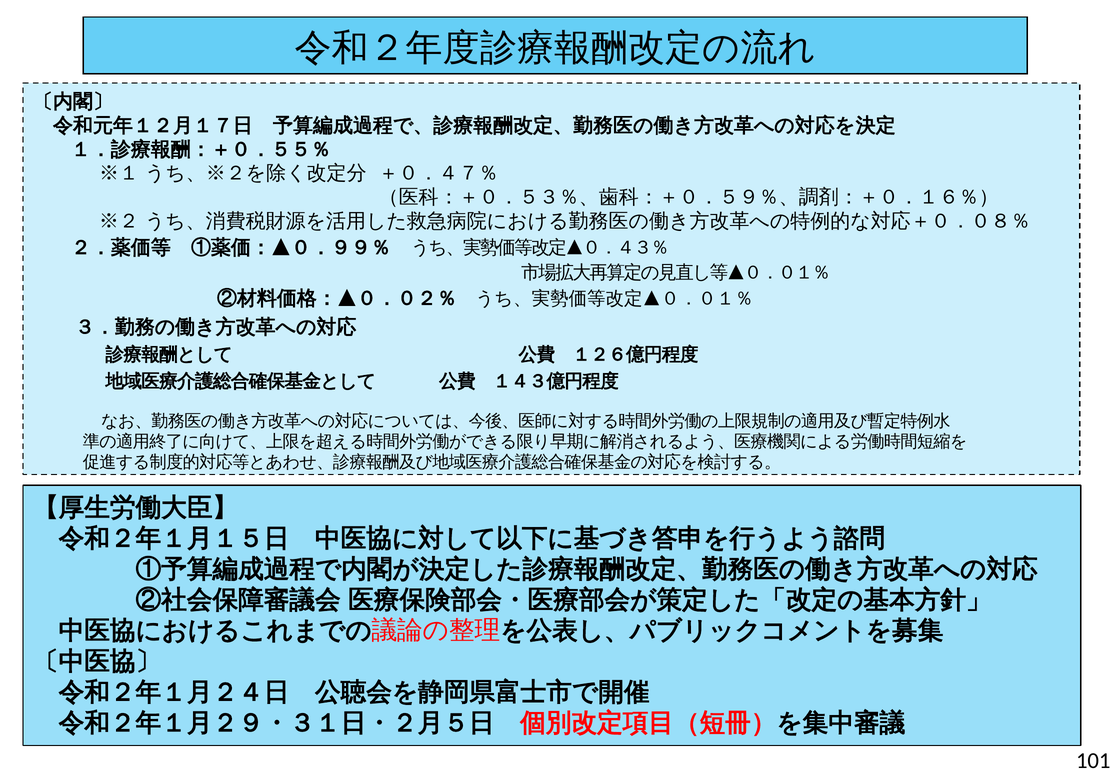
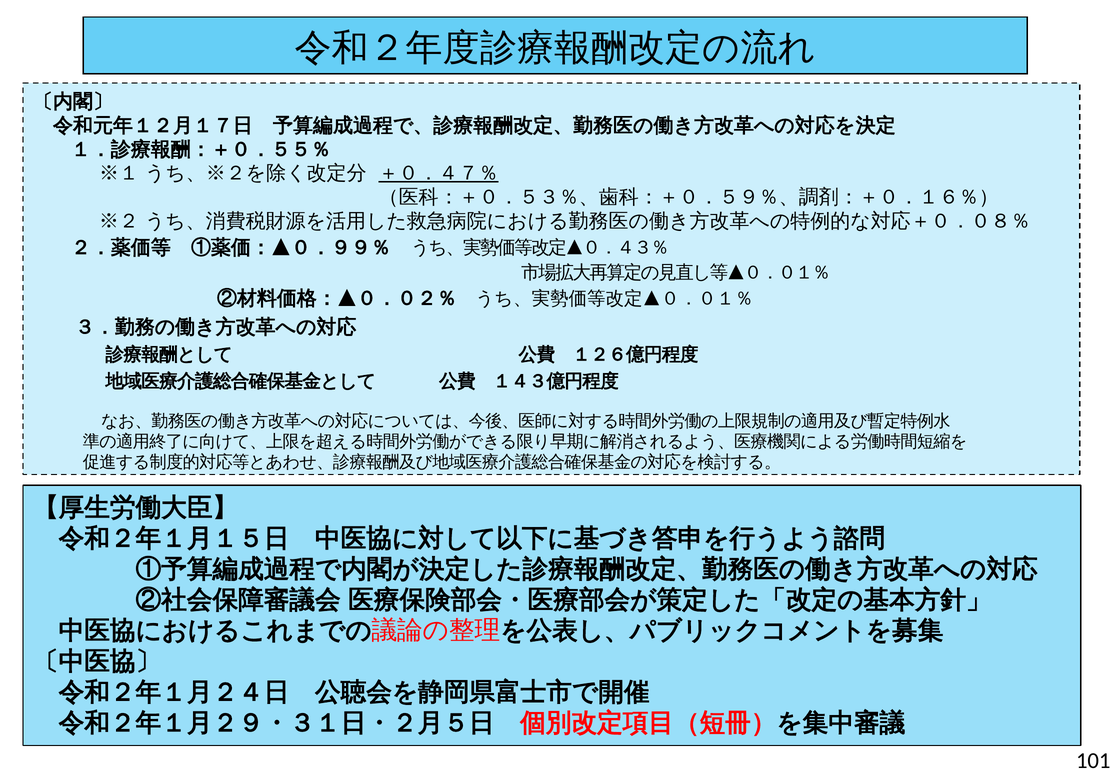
＋０．４７％ underline: none -> present
